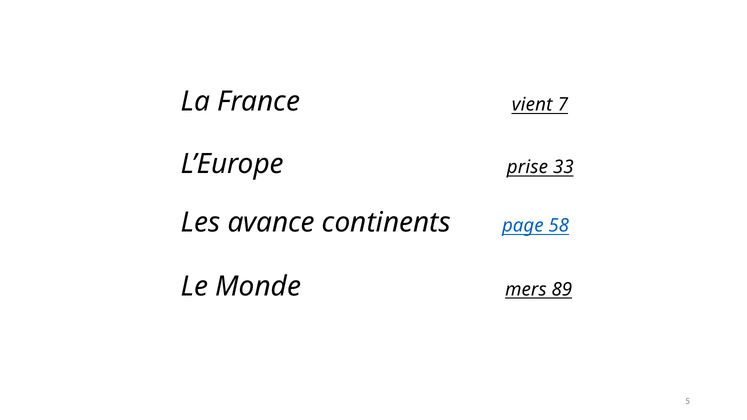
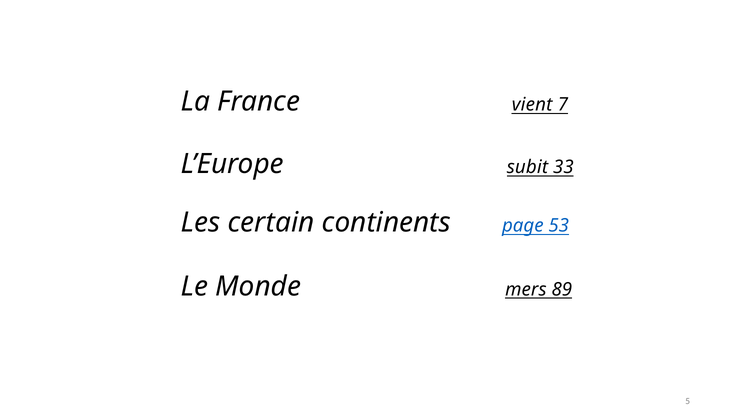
prise: prise -> subit
avance: avance -> certain
58: 58 -> 53
